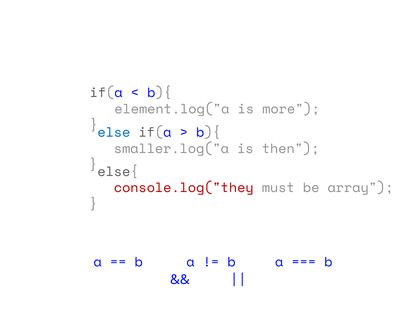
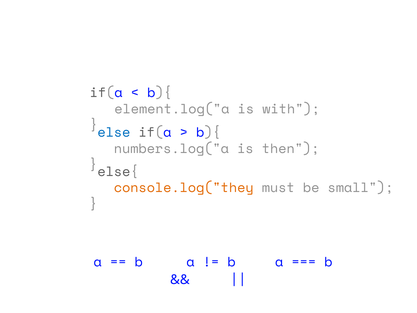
more: more -> with
smaller.log("a: smaller.log("a -> numbers.log("a
console.log("they colour: red -> orange
array: array -> small
